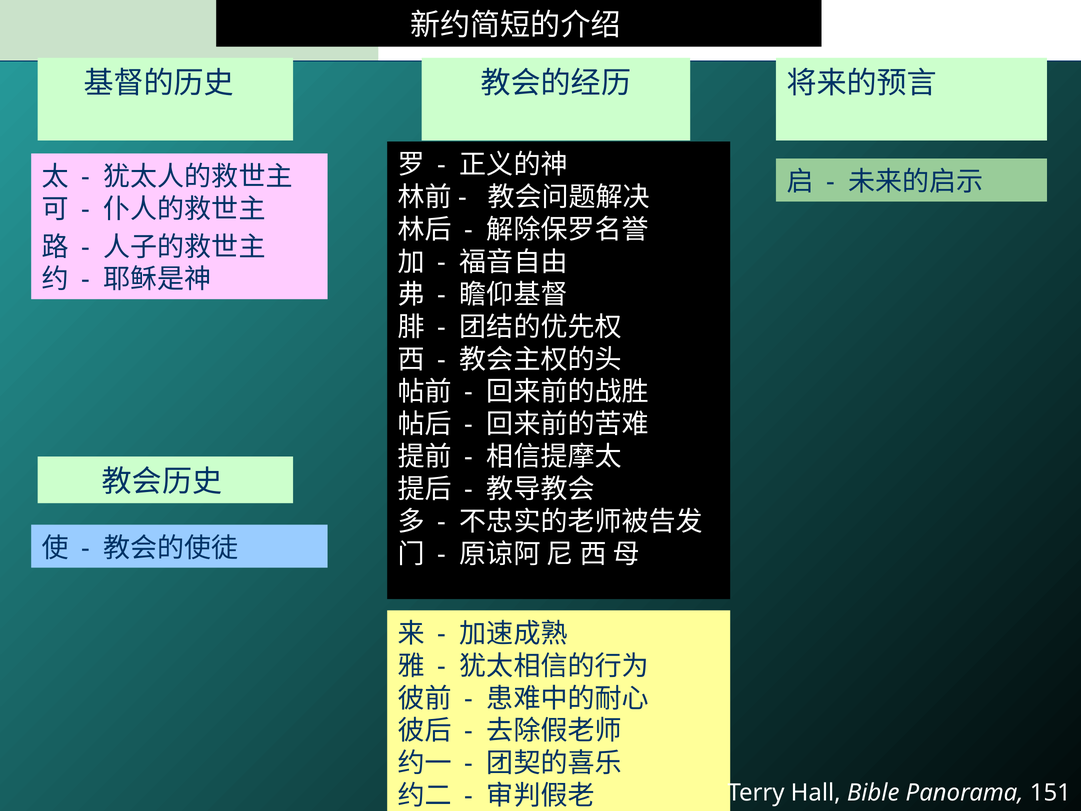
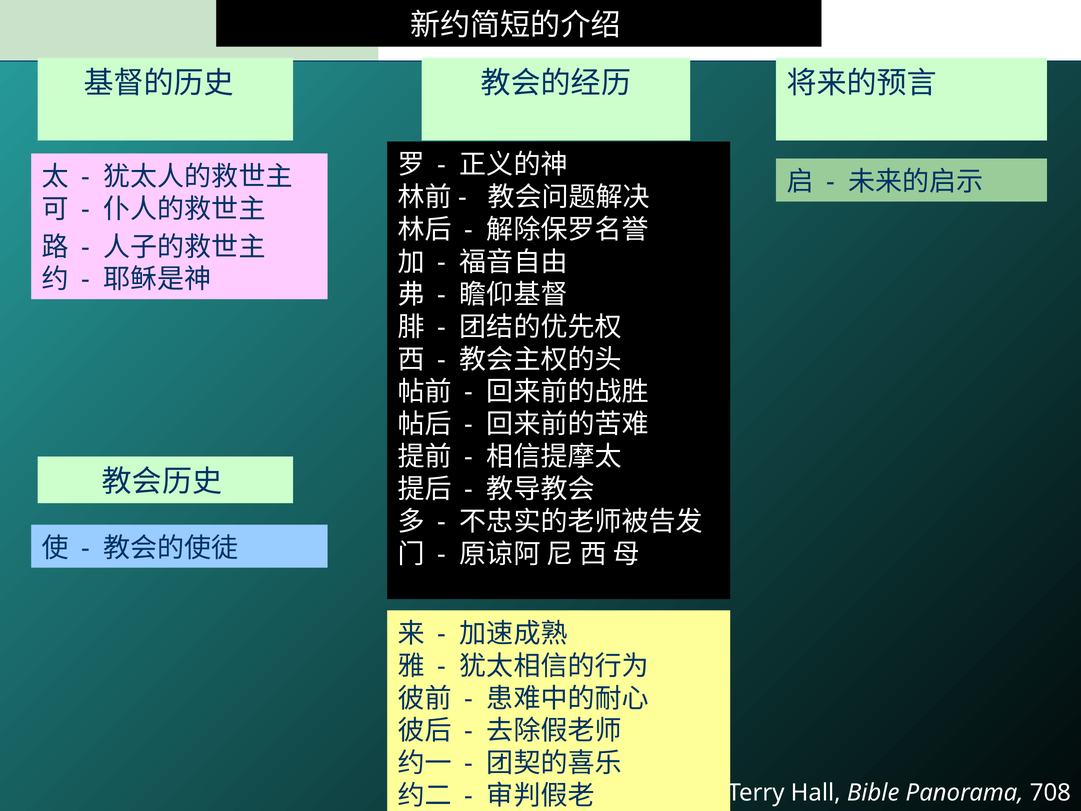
151: 151 -> 708
